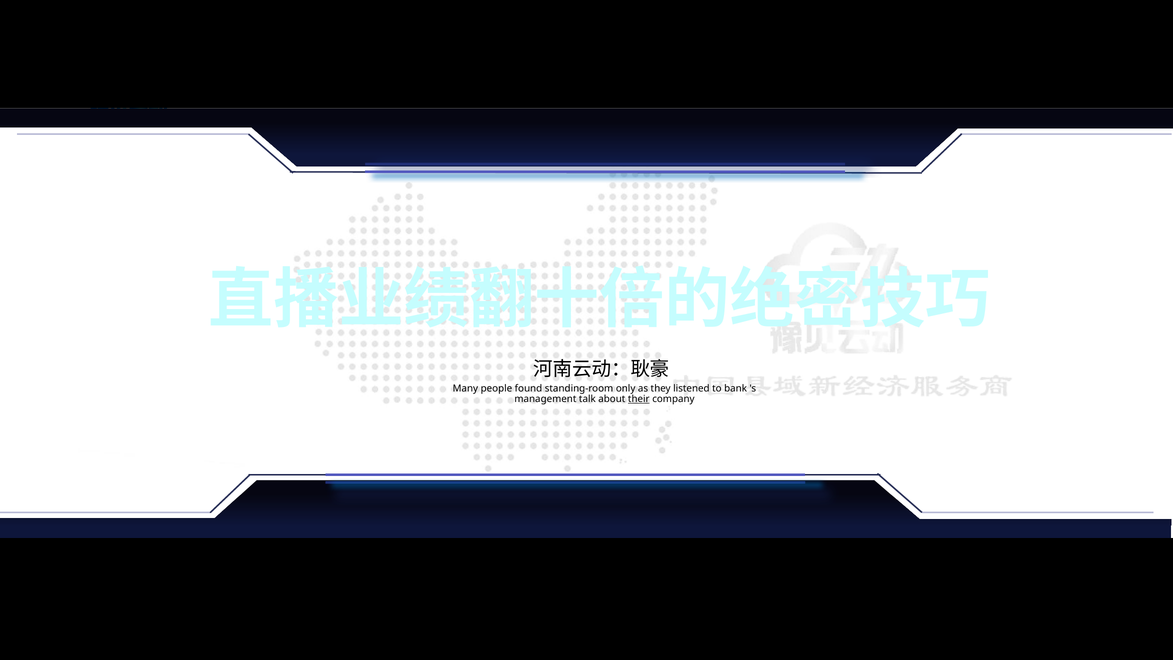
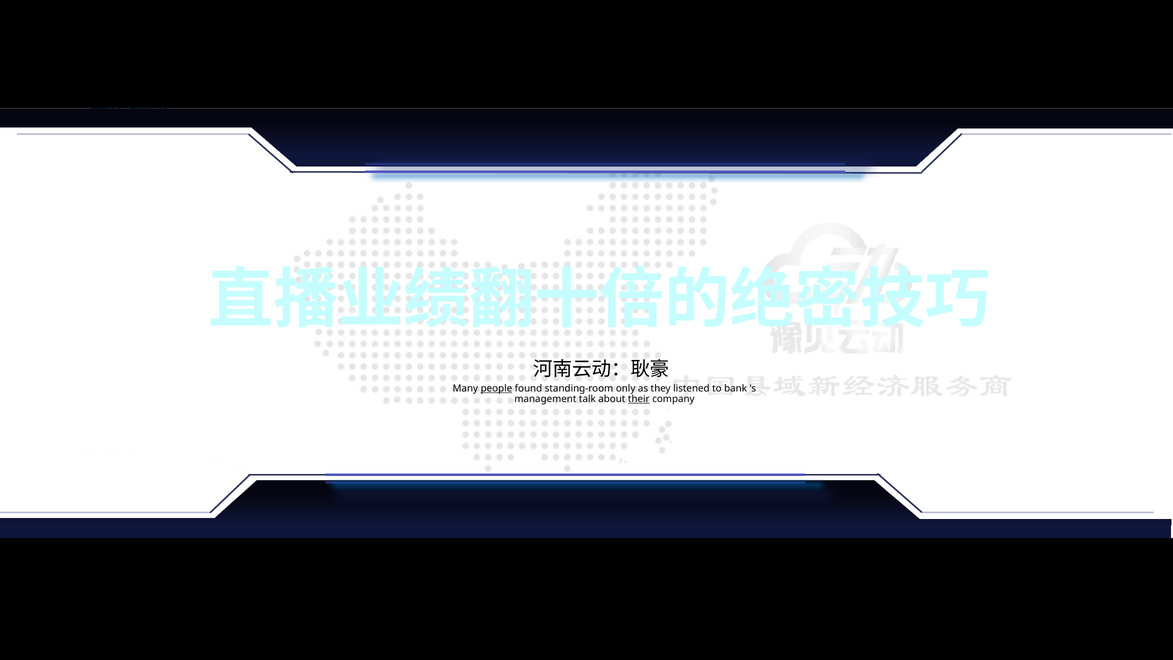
people underline: none -> present
